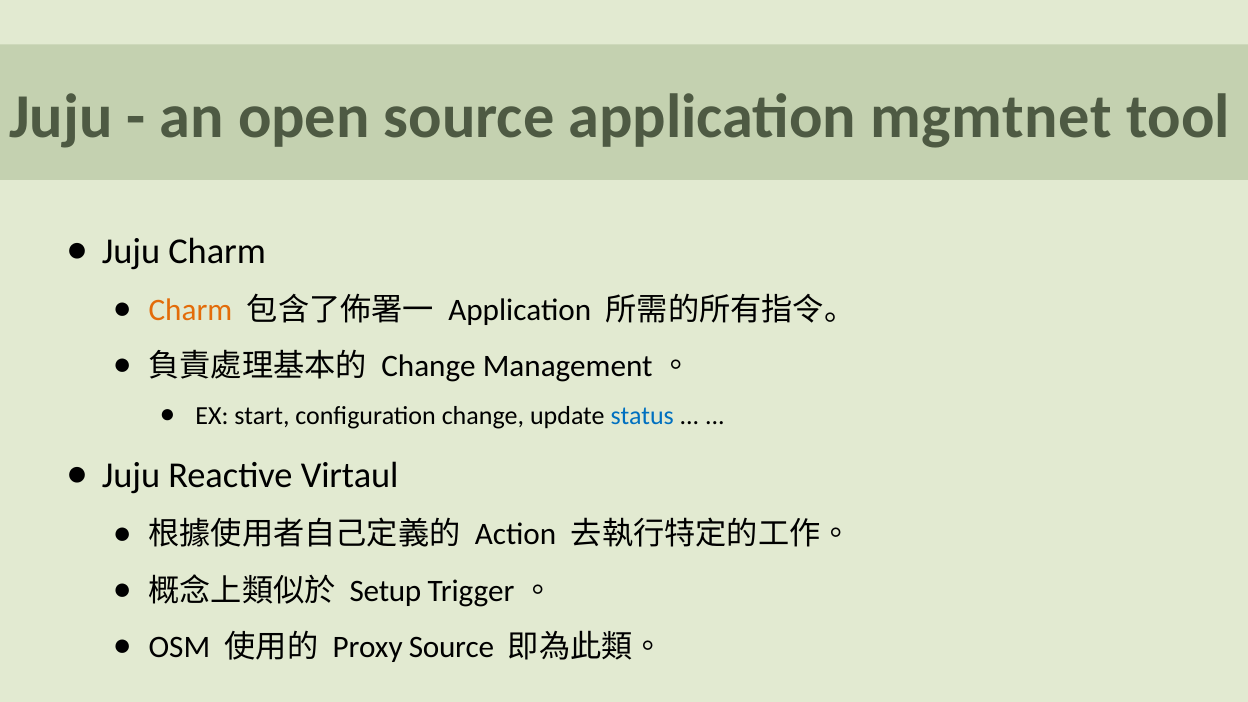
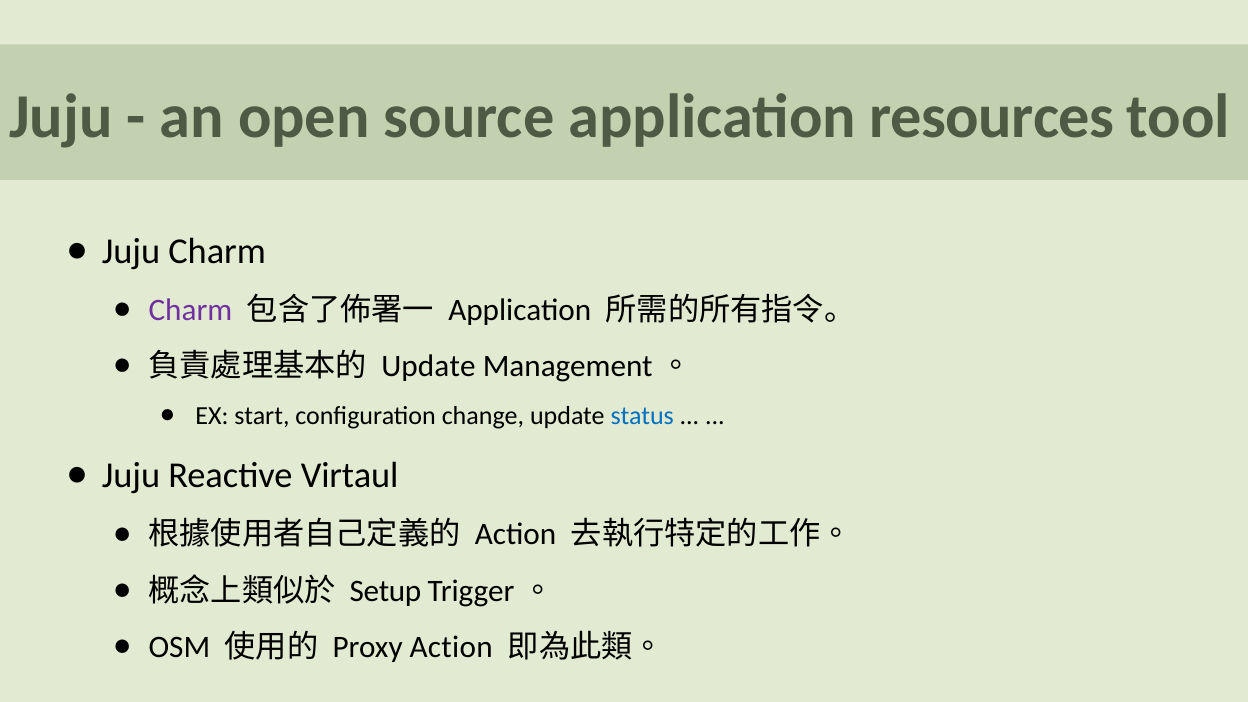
mgmtnet: mgmtnet -> resources
Charm at (190, 310) colour: orange -> purple
Change at (429, 366): Change -> Update
Proxy Source: Source -> Action
